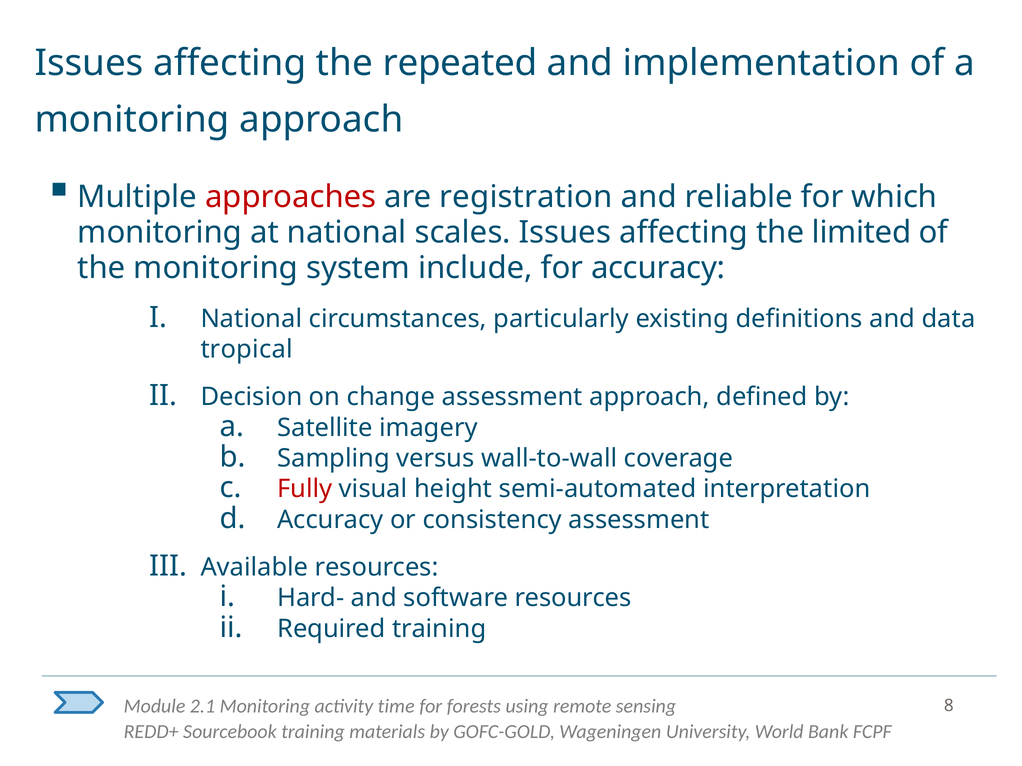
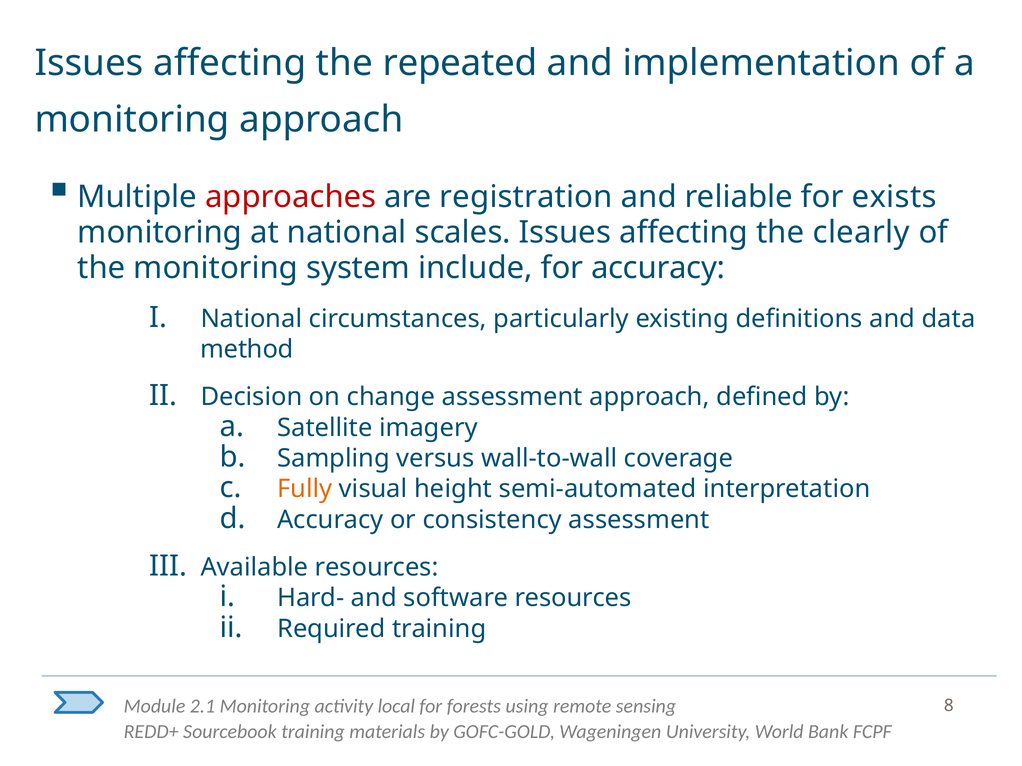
which: which -> exists
limited: limited -> clearly
tropical: tropical -> method
Fully colour: red -> orange
time: time -> local
